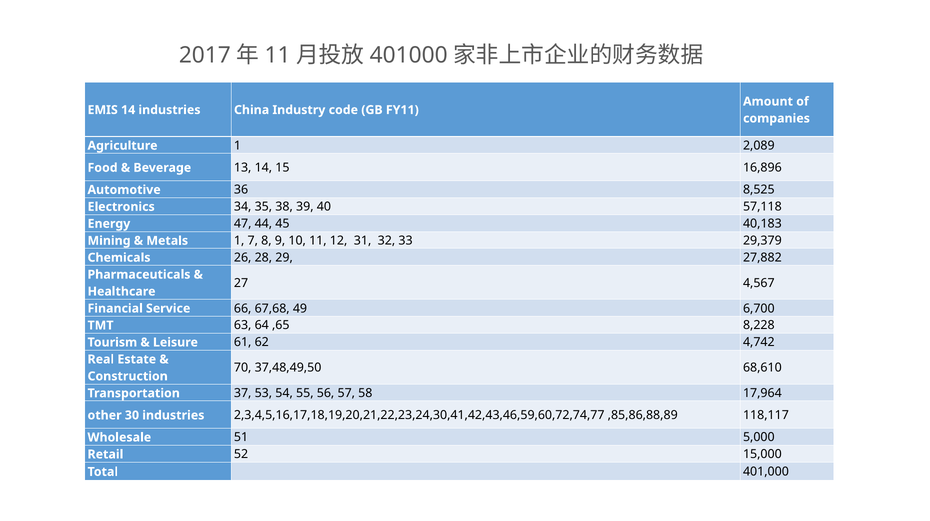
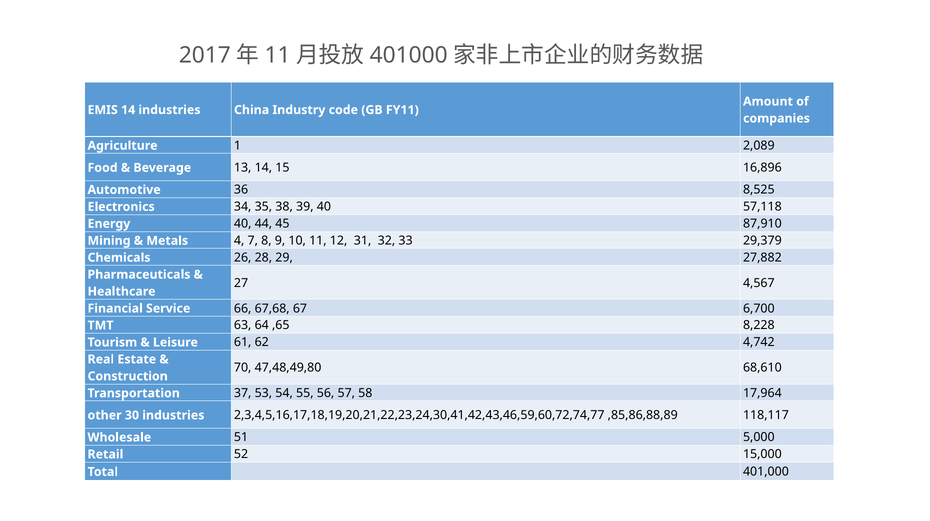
47 at (243, 224): 47 -> 40
40,183: 40,183 -> 87,910
1 at (239, 241): 1 -> 4
49: 49 -> 67
37,48,49,50: 37,48,49,50 -> 47,48,49,80
